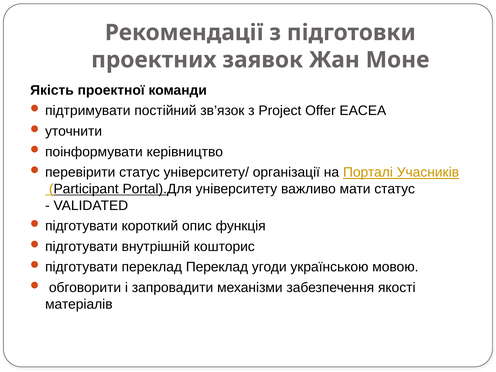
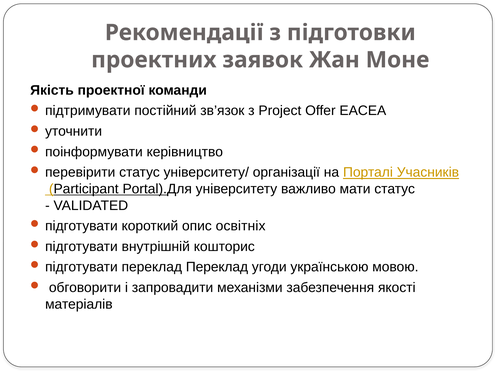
функція: функція -> освітніх
